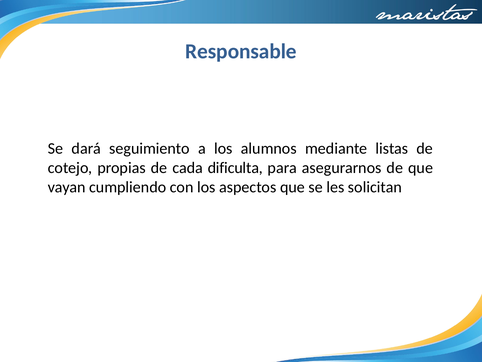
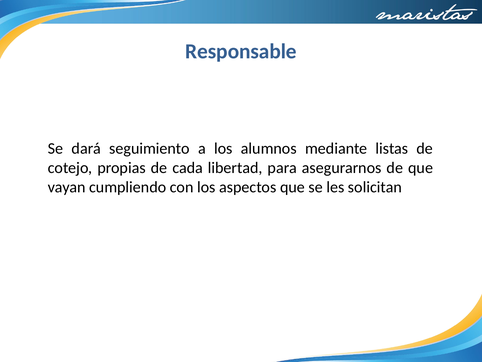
dificulta: dificulta -> libertad
